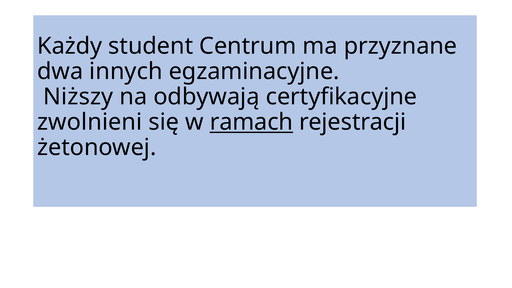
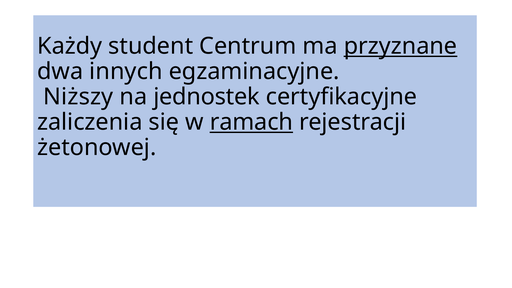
przyznane underline: none -> present
odbywają: odbywają -> jednostek
zwolnieni: zwolnieni -> zaliczenia
